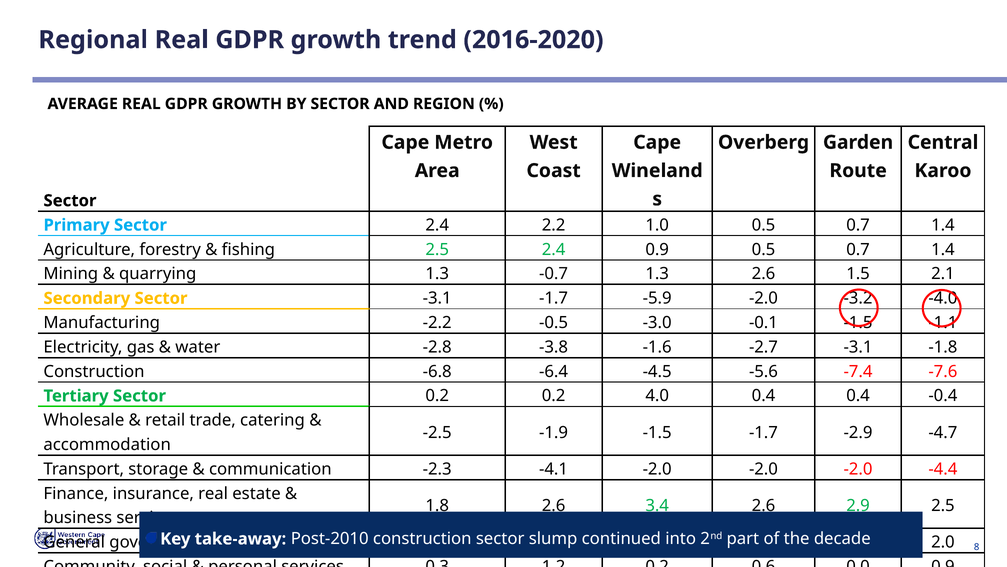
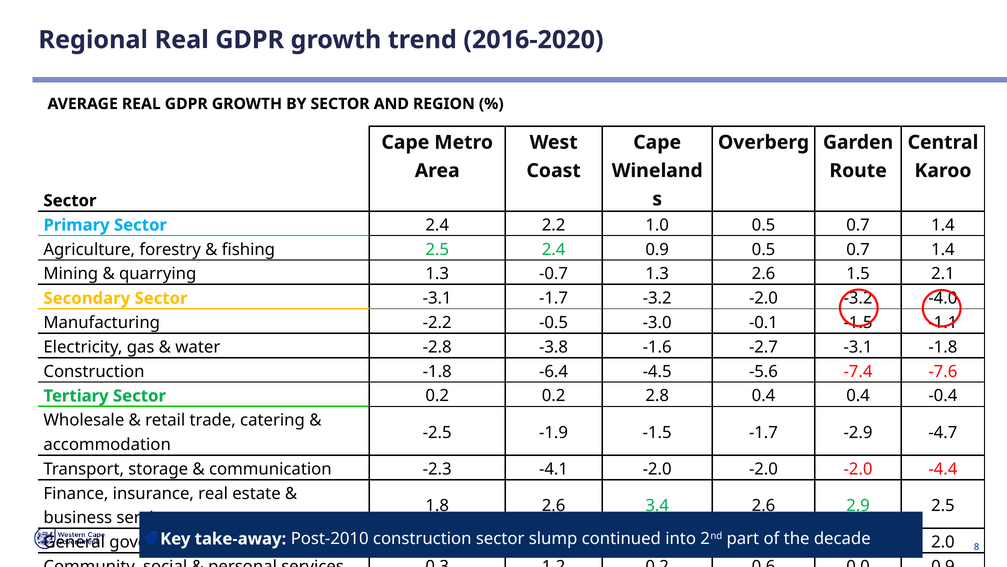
-1.7 -5.9: -5.9 -> -3.2
Construction -6.8: -6.8 -> -1.8
4.0: 4.0 -> 2.8
